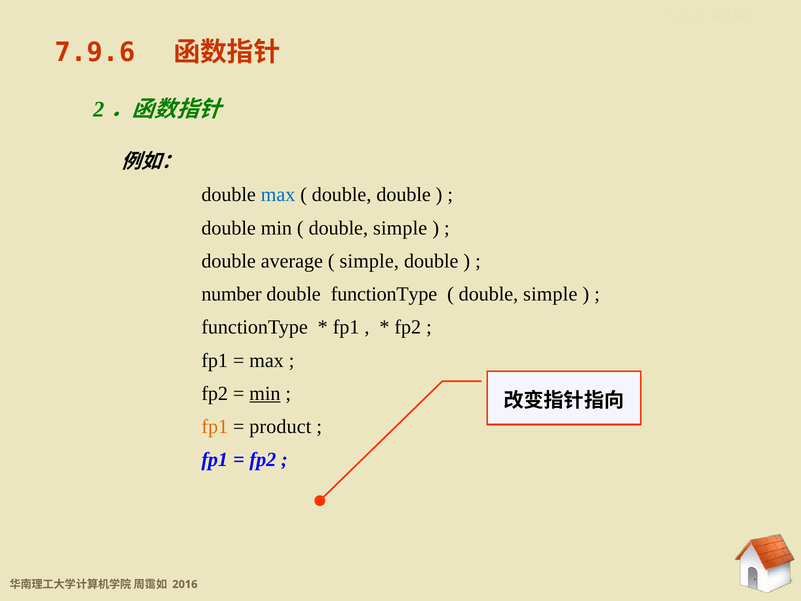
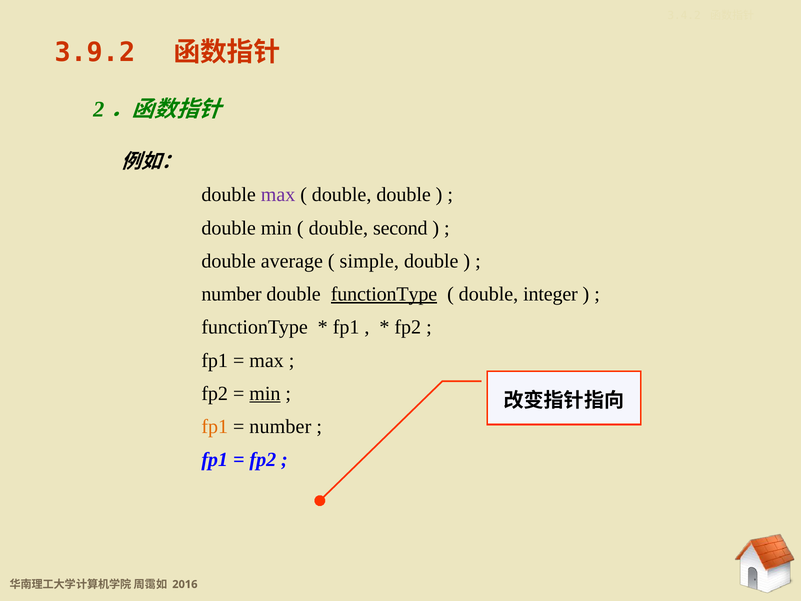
7.9.6: 7.9.6 -> 3.9.2
max at (278, 195) colour: blue -> purple
simple at (400, 228): simple -> second
functionType at (384, 294) underline: none -> present
simple at (550, 294): simple -> integer
product at (280, 426): product -> number
